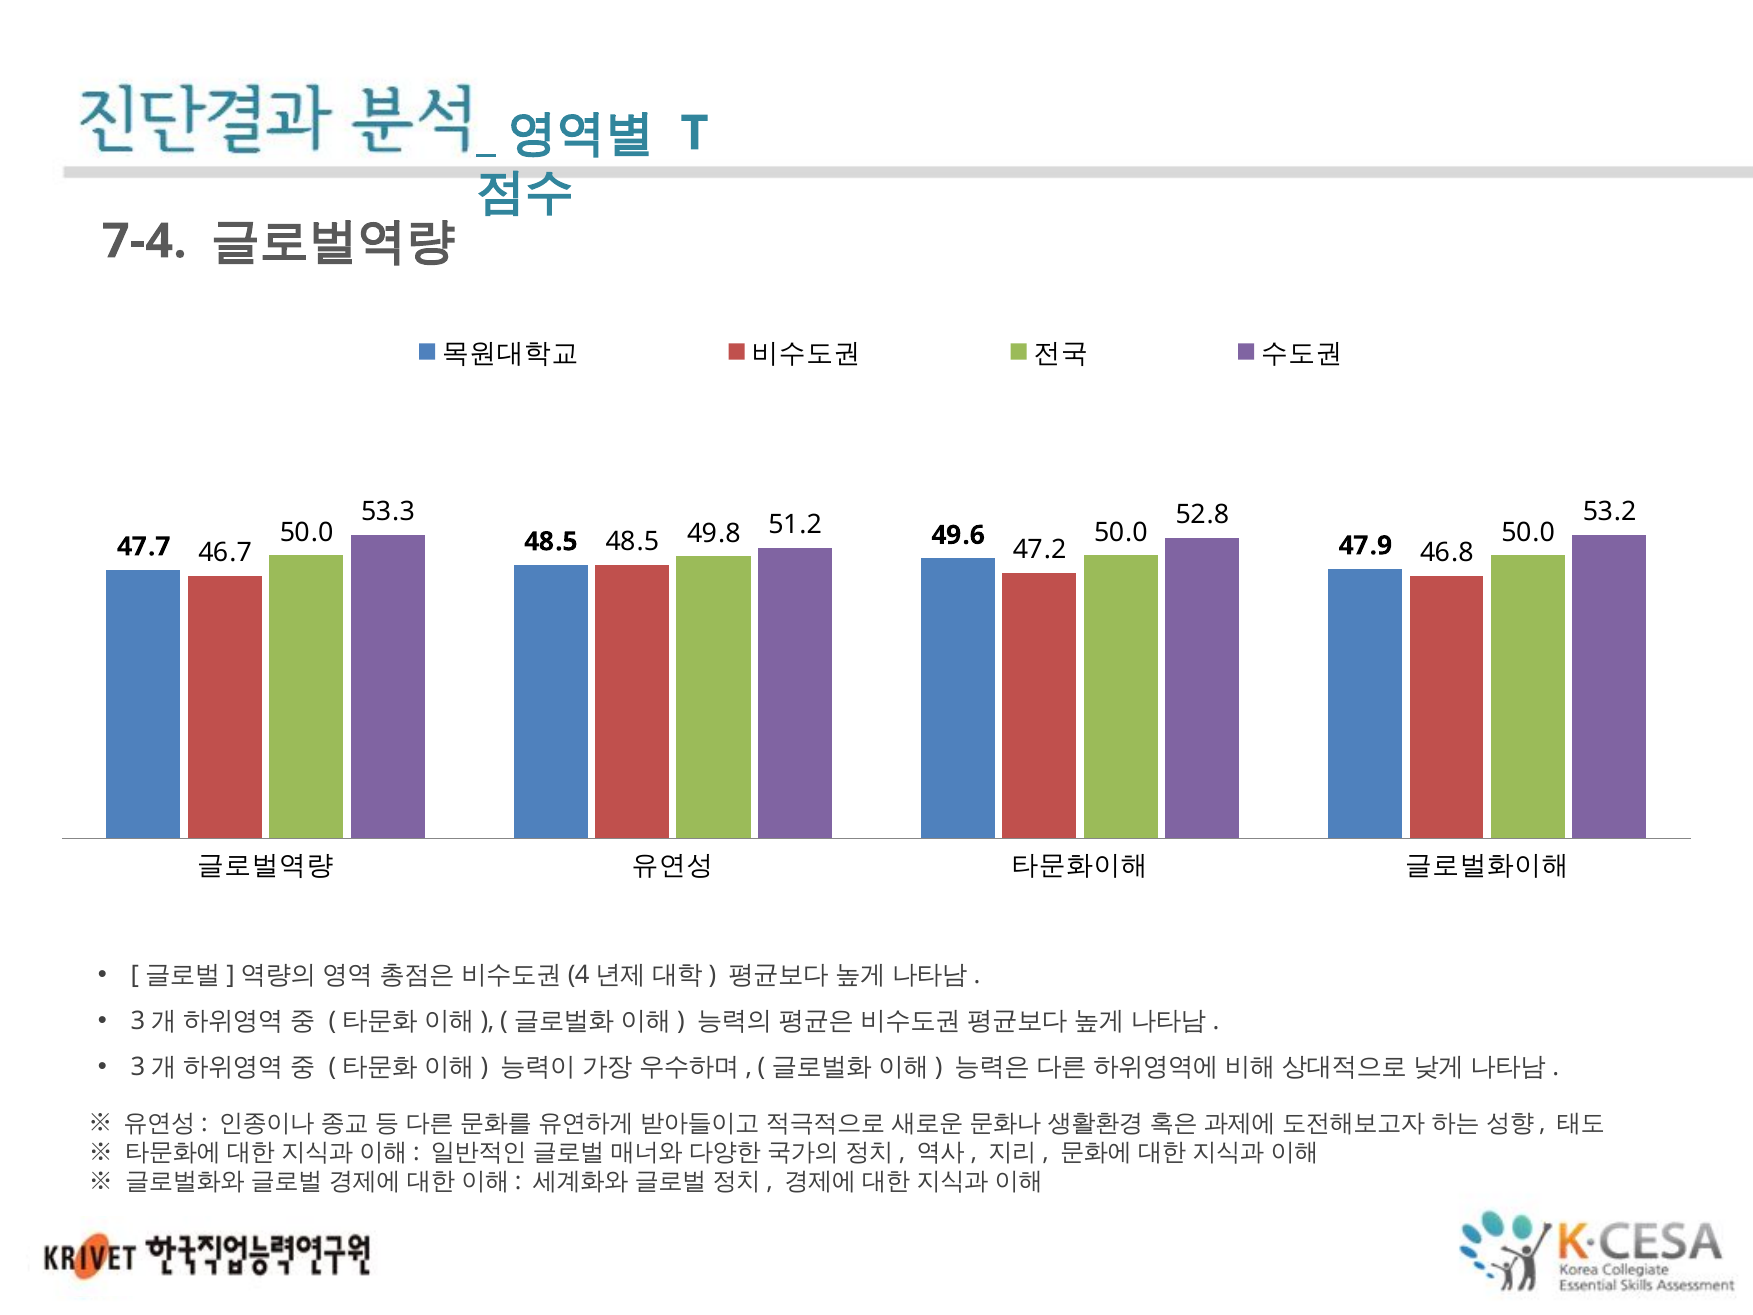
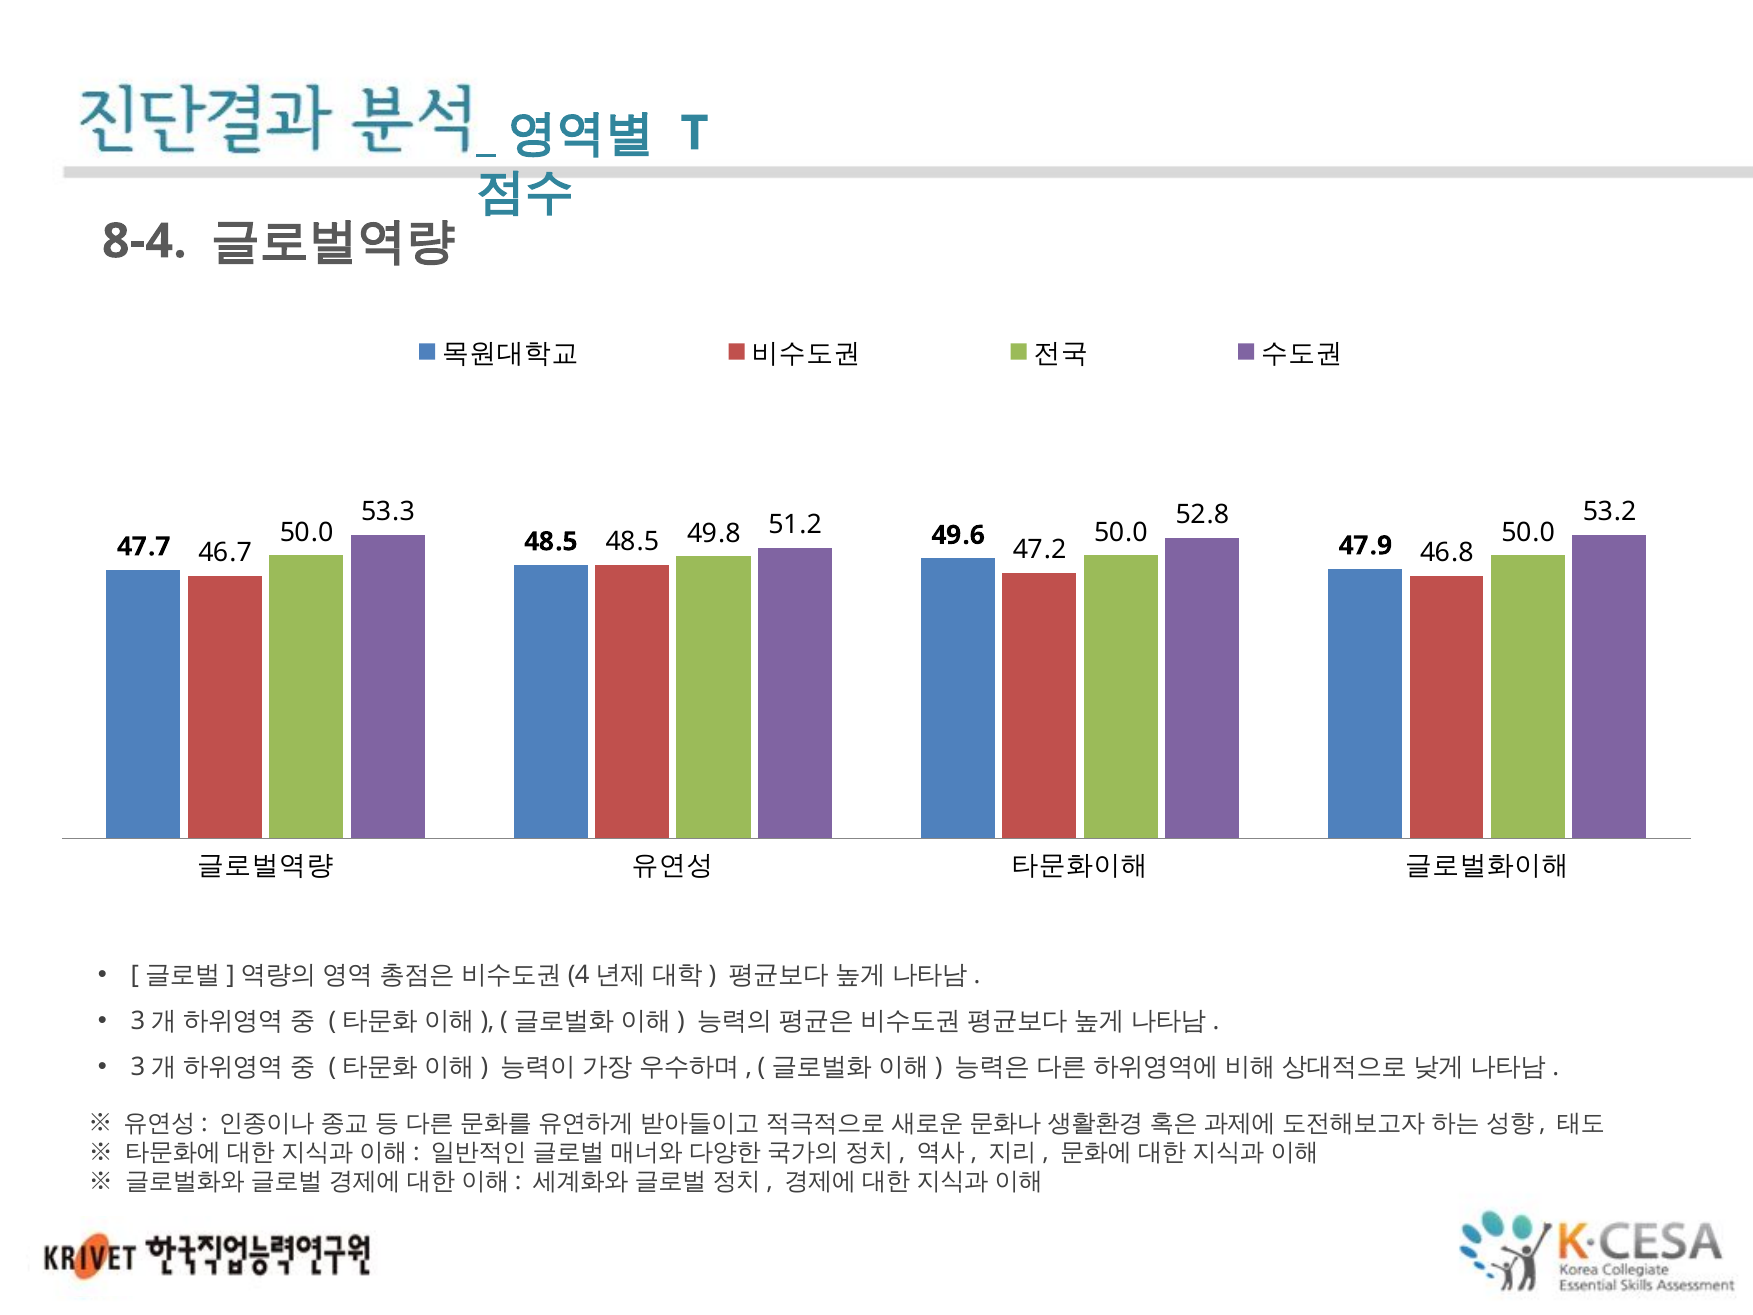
7-4: 7-4 -> 8-4
